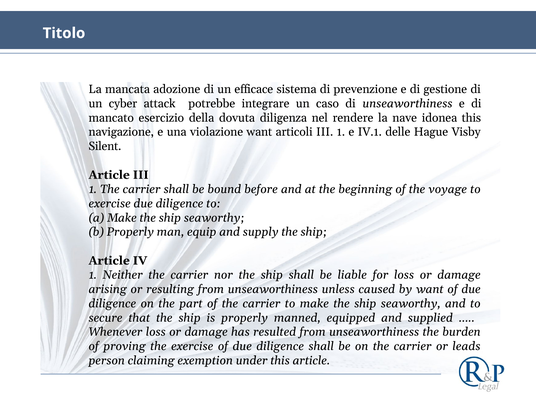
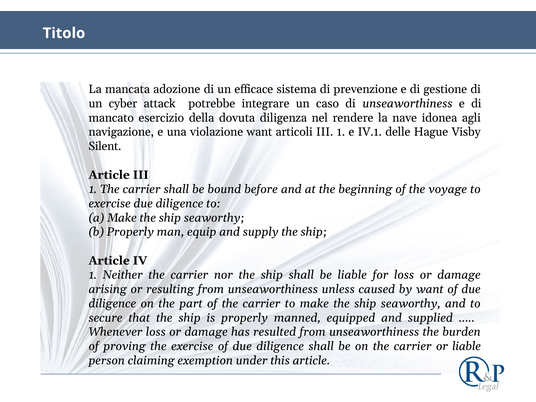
idonea this: this -> agli
or leads: leads -> liable
